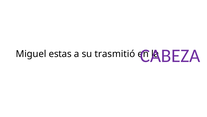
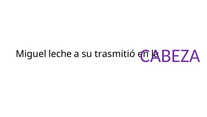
estas: estas -> leche
